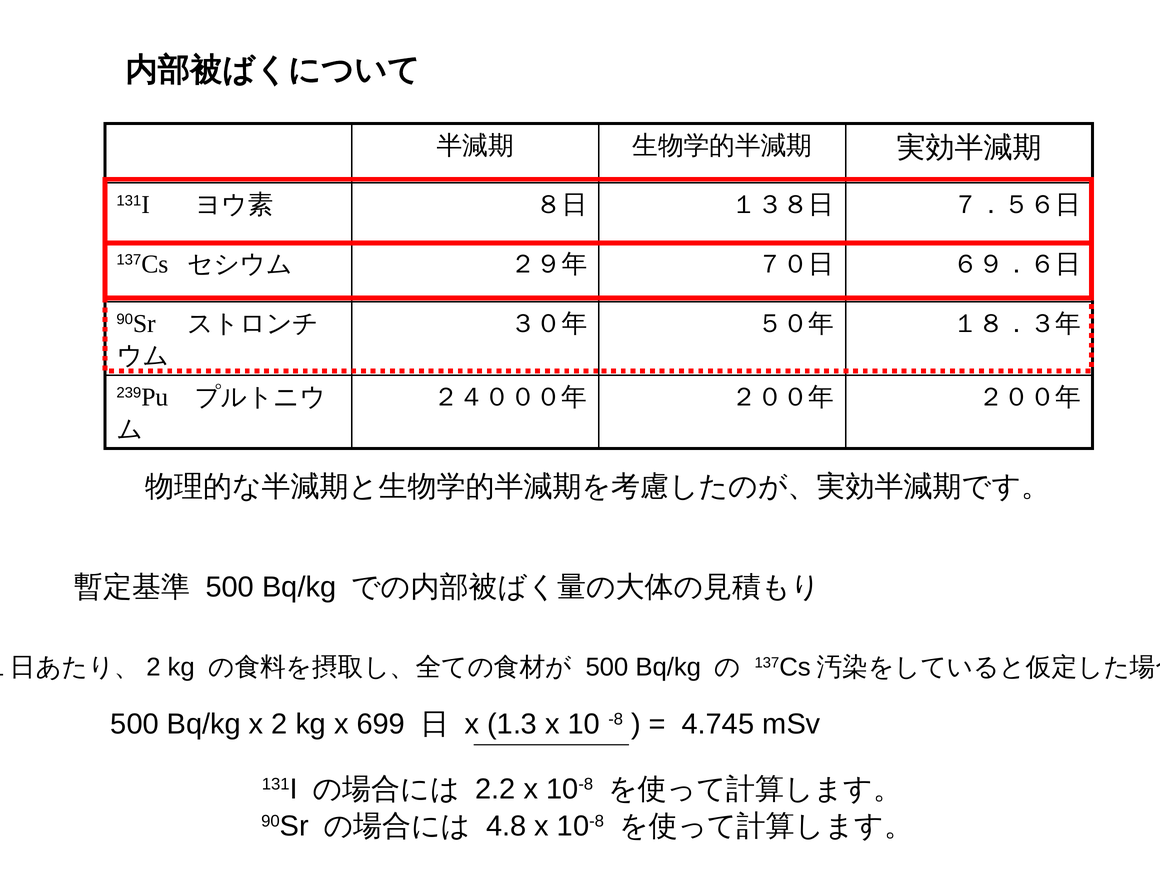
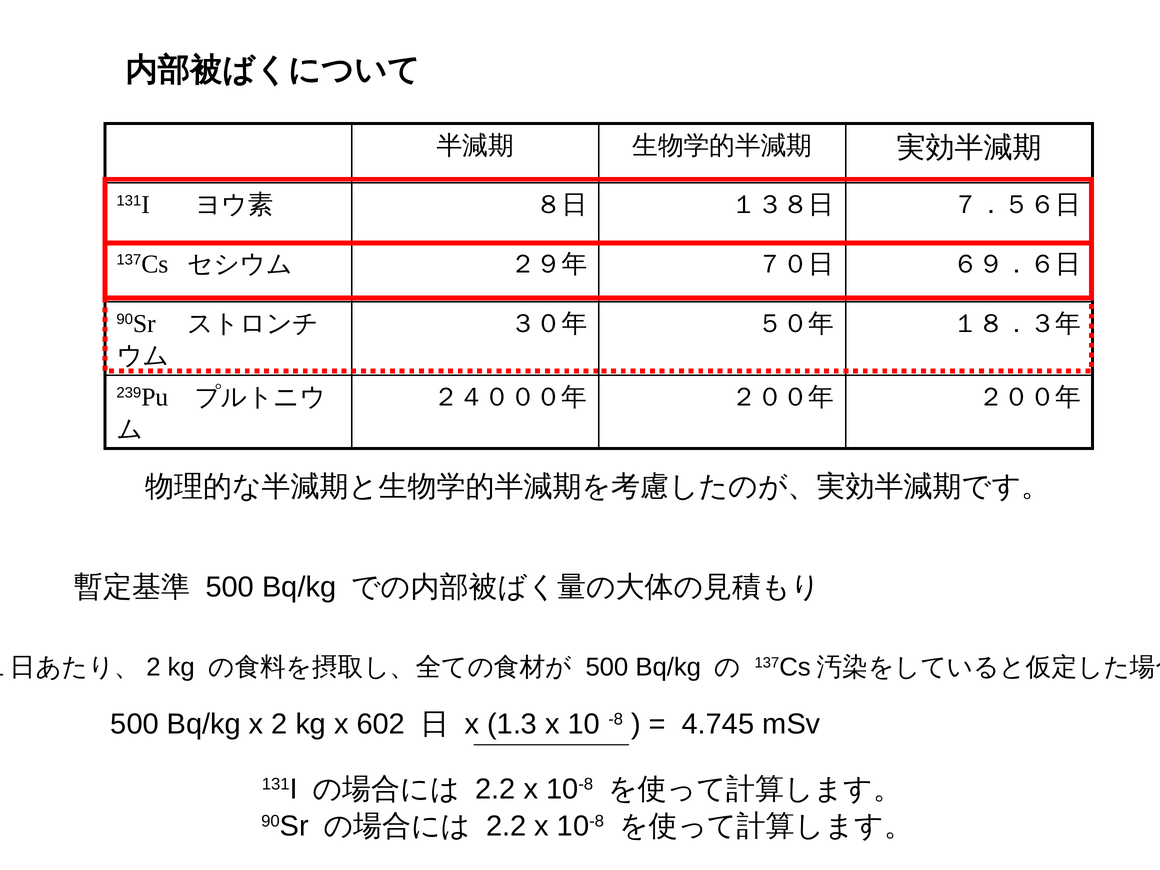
699: 699 -> 602
4.8 at (506, 826): 4.8 -> 2.2
